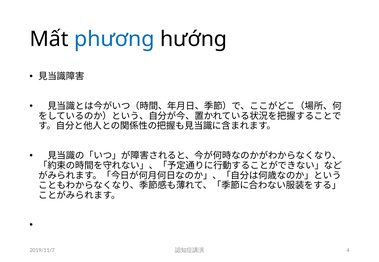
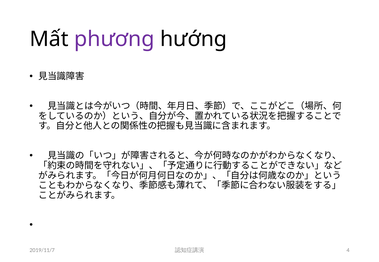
phương colour: blue -> purple
